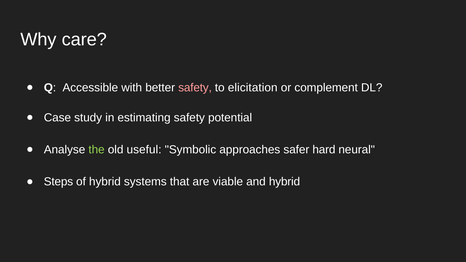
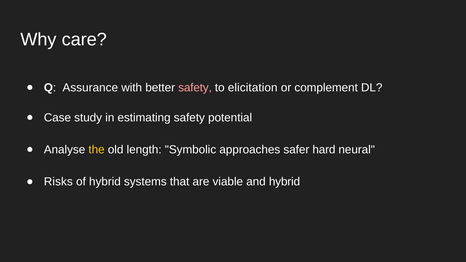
Accessible: Accessible -> Assurance
the colour: light green -> yellow
useful: useful -> length
Steps: Steps -> Risks
